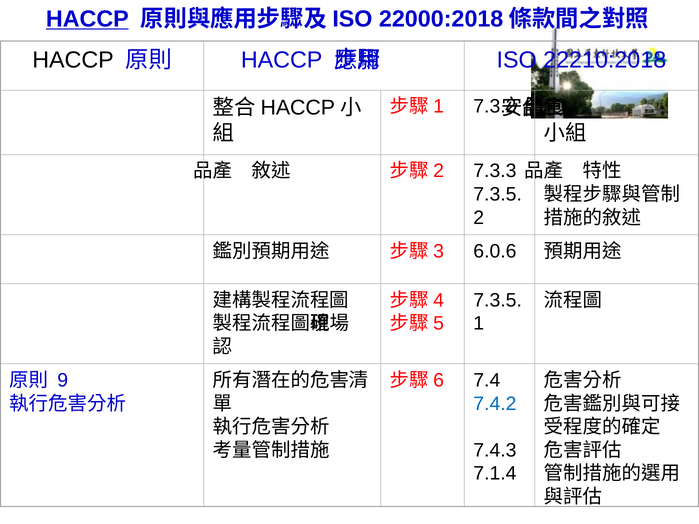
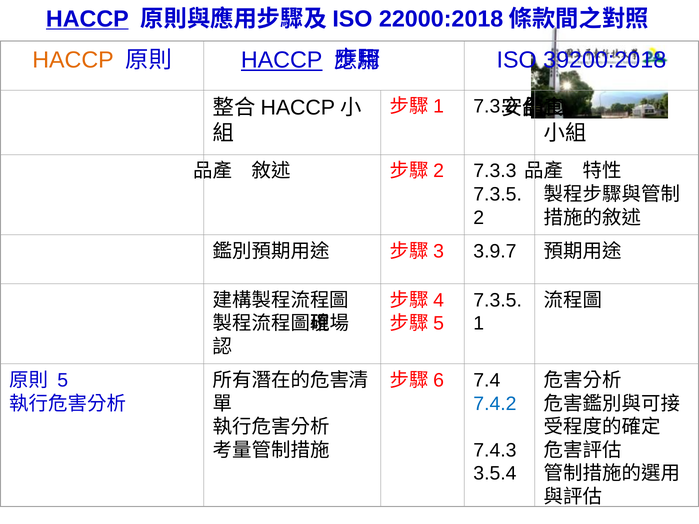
HACCP at (73, 60) colour: black -> orange
HACCP at (282, 60) underline: none -> present
22210:2018: 22210:2018 -> 39200:2018
6.0.6: 6.0.6 -> 3.9.7
9: 9 -> 5
7.1.4: 7.1.4 -> 3.5.4
